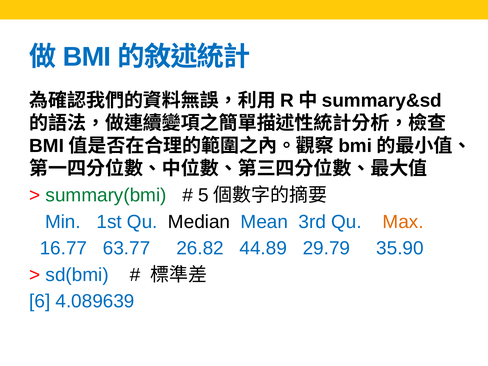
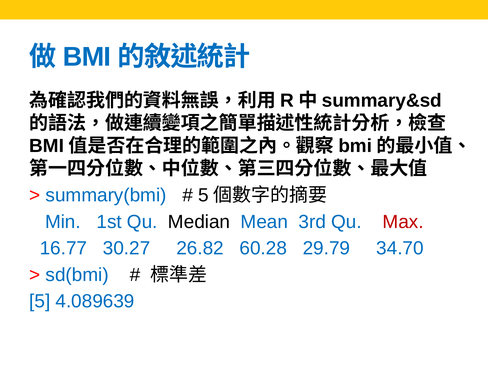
summary(bmi colour: green -> blue
Max colour: orange -> red
63.77: 63.77 -> 30.27
44.89: 44.89 -> 60.28
35.90: 35.90 -> 34.70
6 at (40, 301): 6 -> 5
